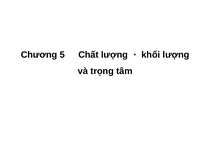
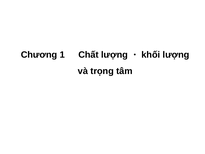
5: 5 -> 1
